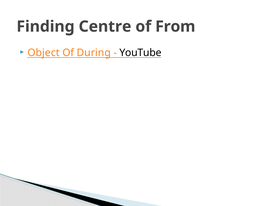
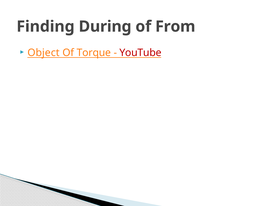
Centre: Centre -> During
During: During -> Torque
YouTube colour: black -> red
